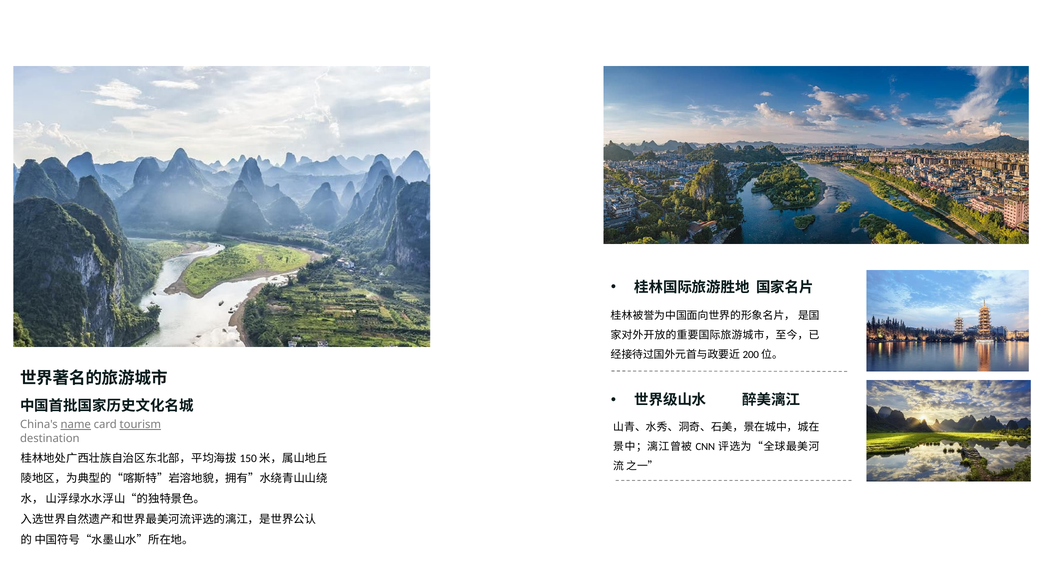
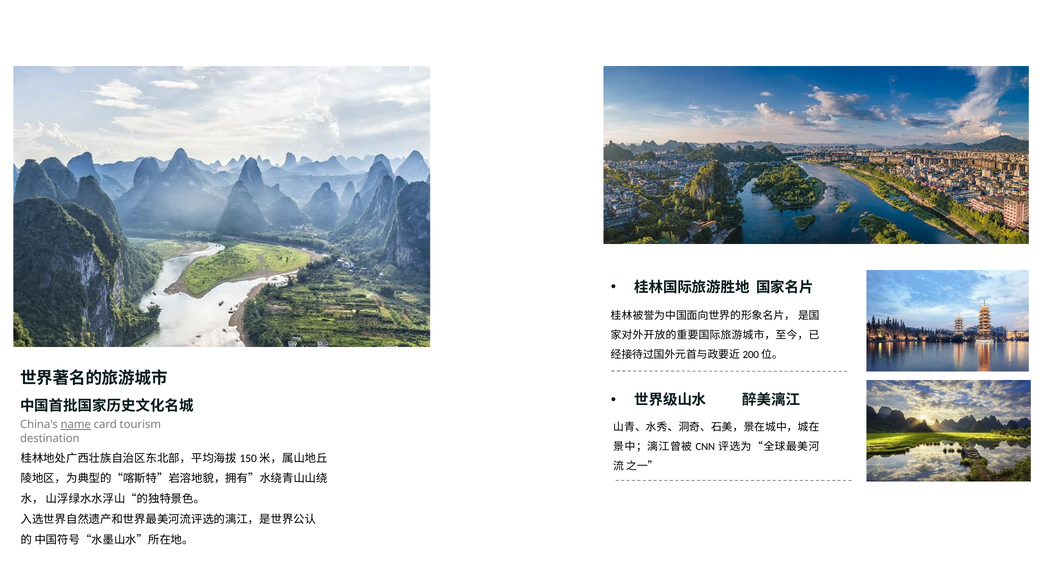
tourism underline: present -> none
